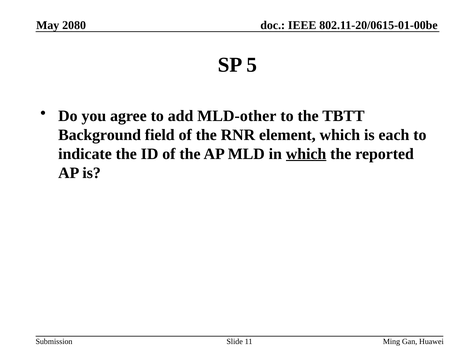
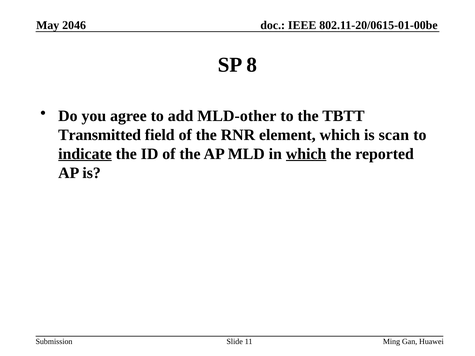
2080: 2080 -> 2046
5: 5 -> 8
Background: Background -> Transmitted
each: each -> scan
indicate underline: none -> present
